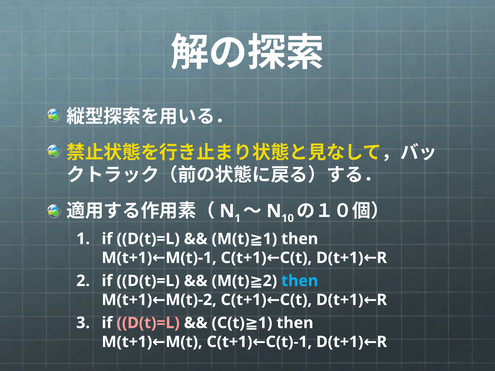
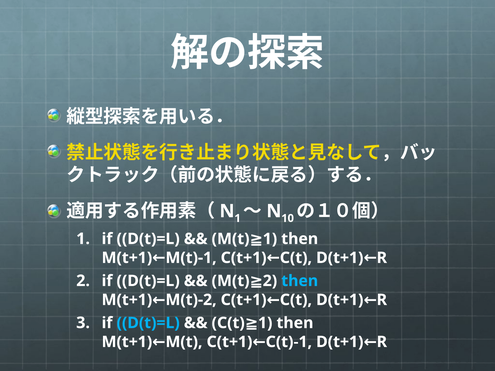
D(t)=L at (148, 323) colour: pink -> light blue
